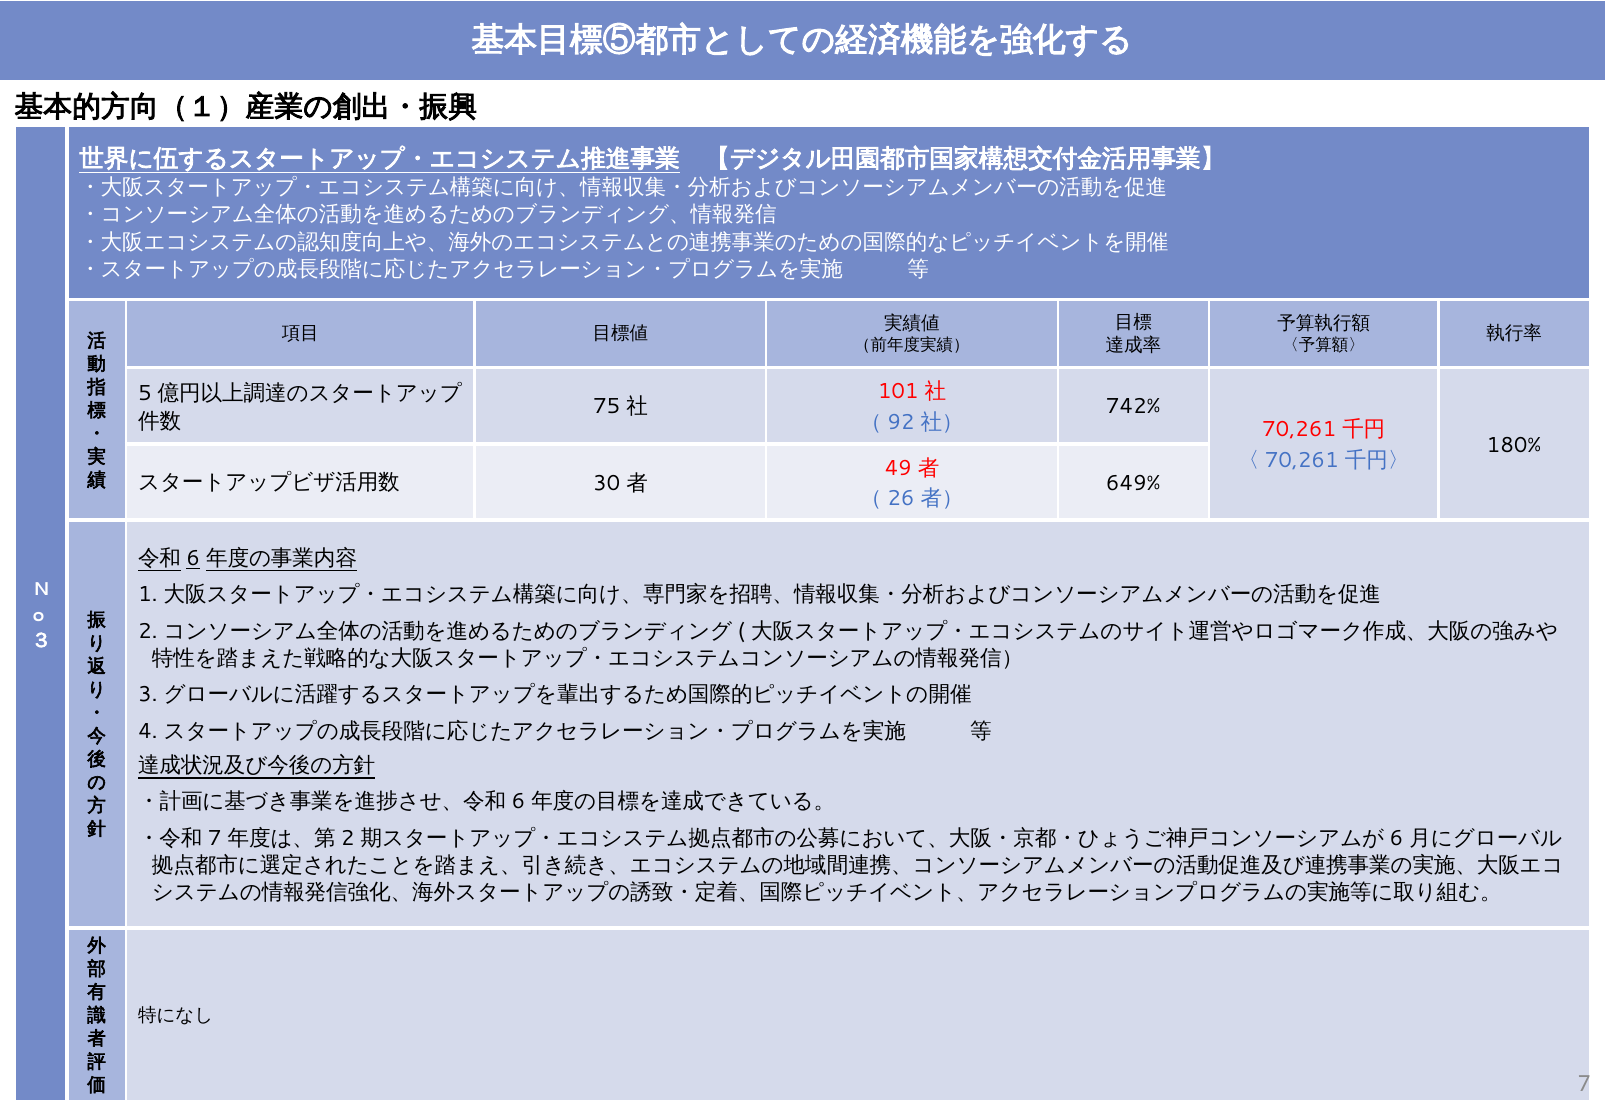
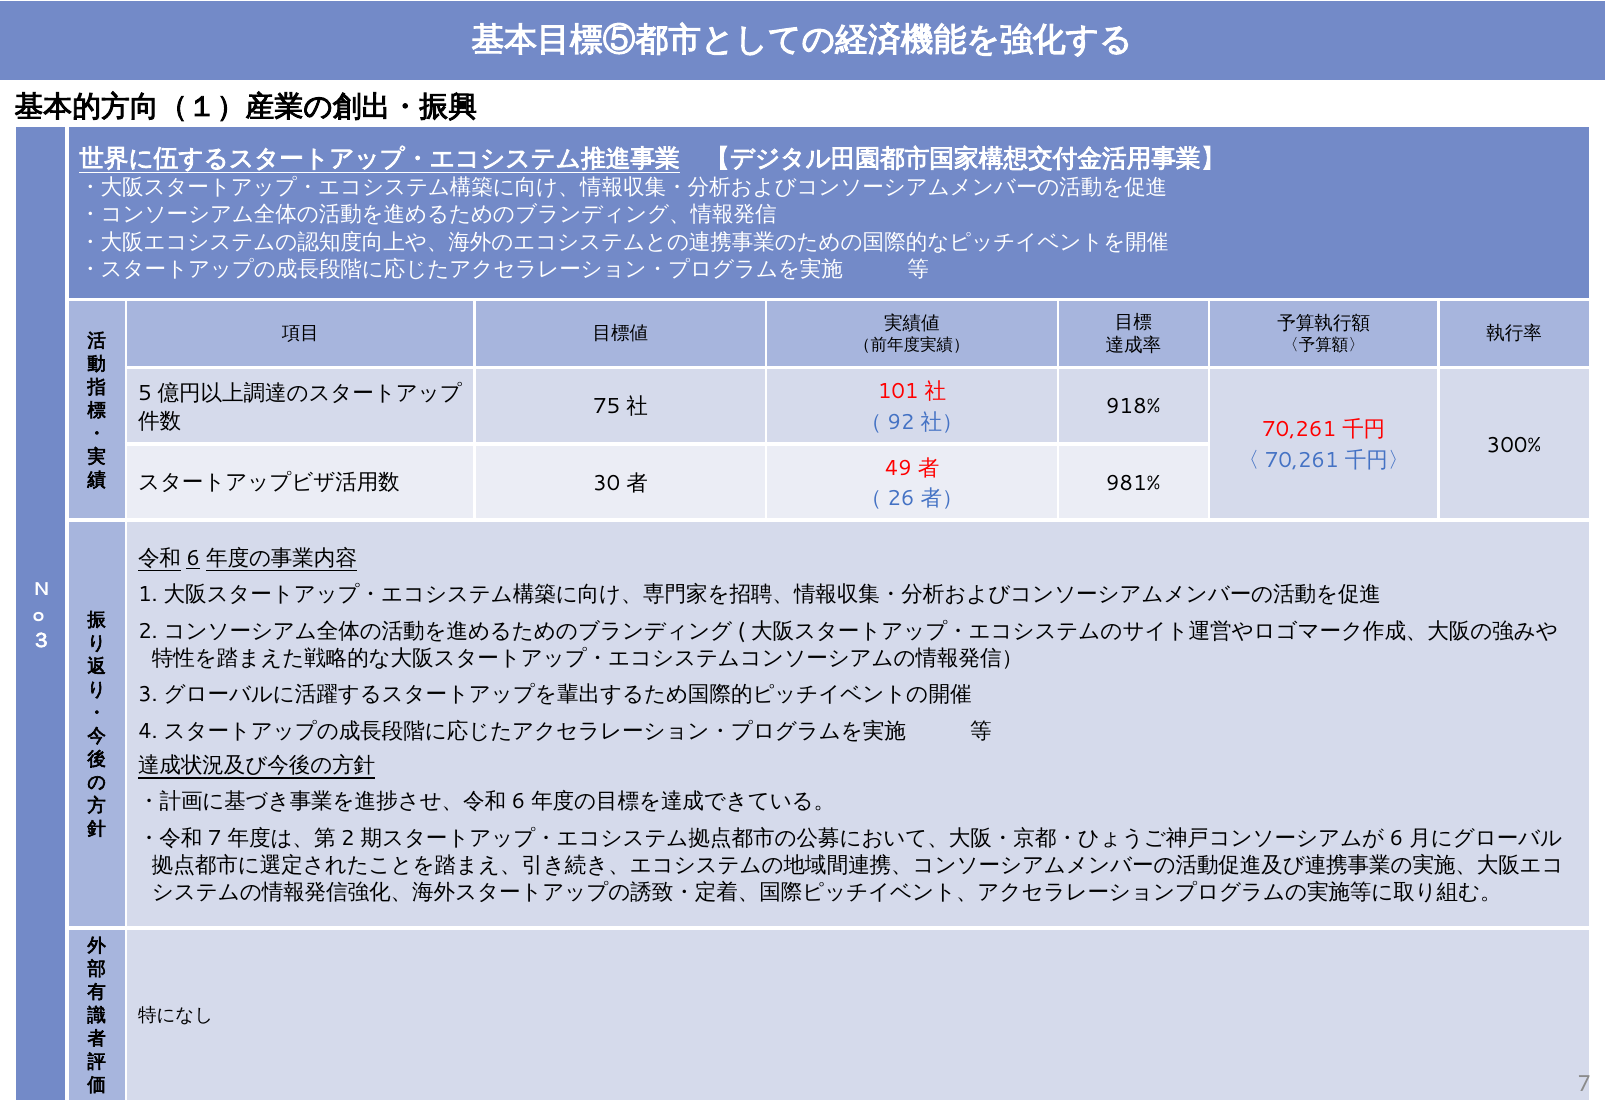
742%: 742% -> 918%
180%: 180% -> 300%
649%: 649% -> 981%
